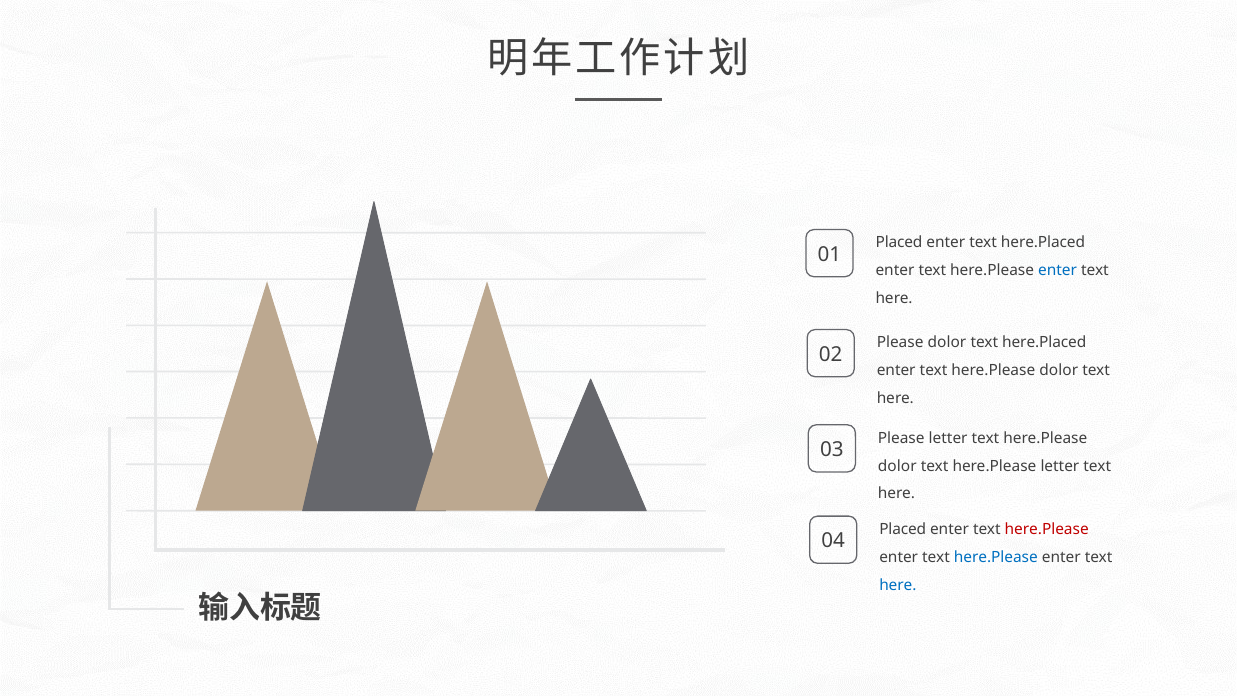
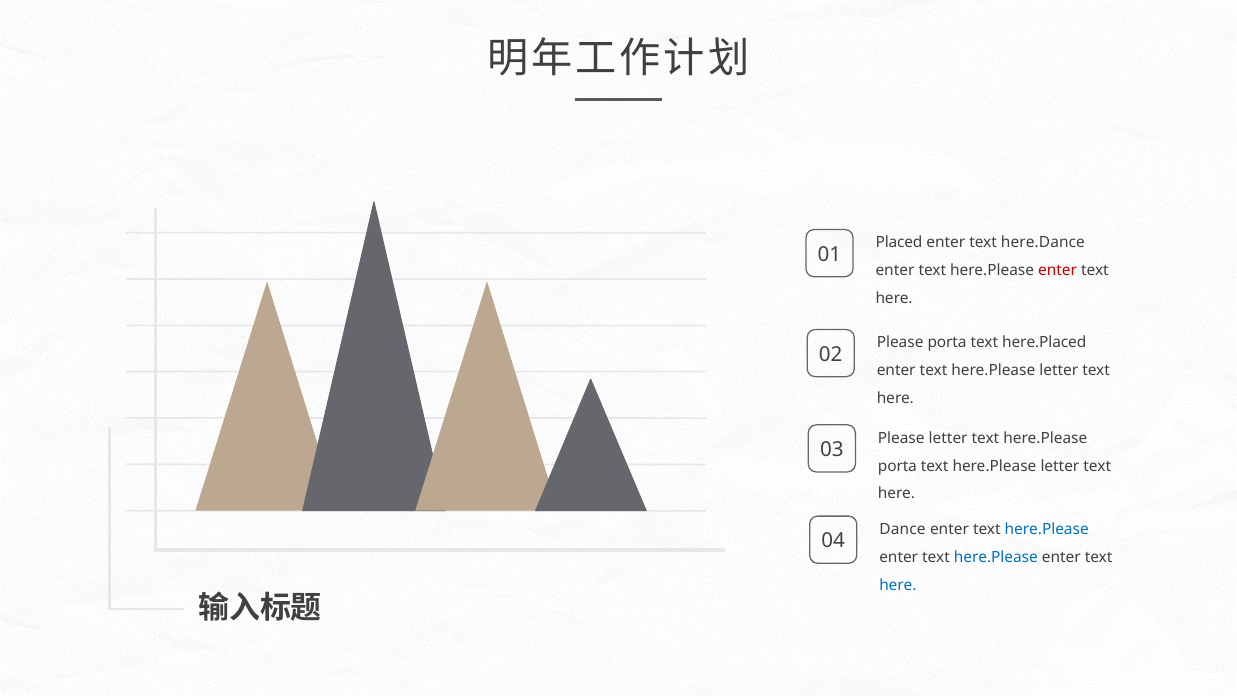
enter text here.Placed: here.Placed -> here.Dance
enter at (1058, 271) colour: blue -> red
Please dolor: dolor -> porta
enter text here.Please dolor: dolor -> letter
dolor at (897, 466): dolor -> porta
Placed at (903, 529): Placed -> Dance
here.Please at (1047, 529) colour: red -> blue
